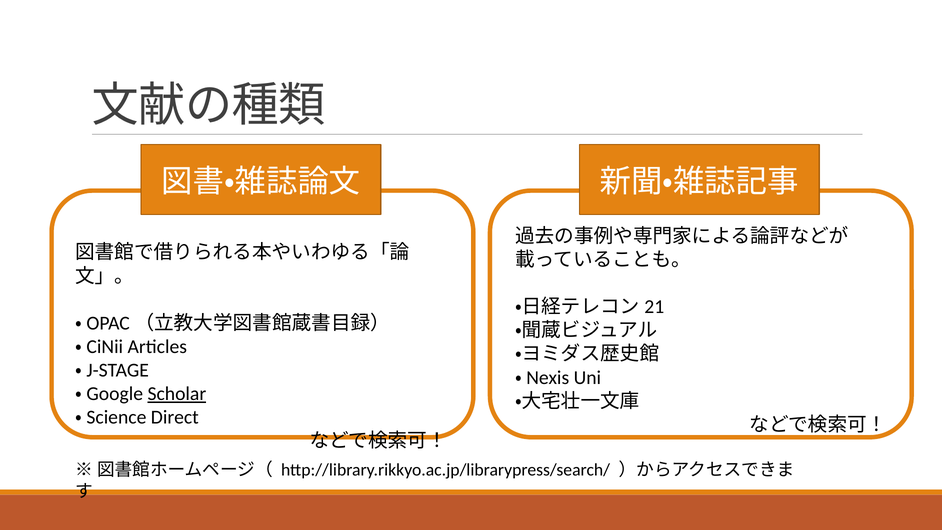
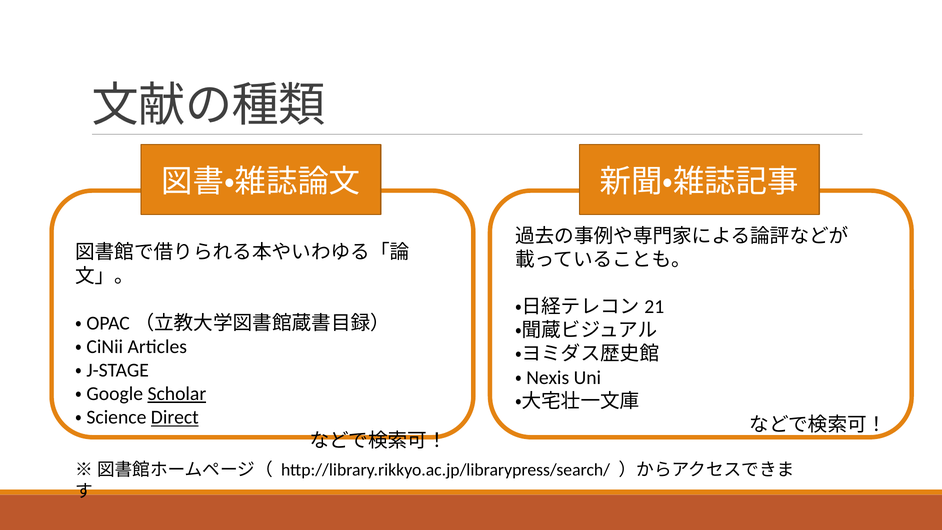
Direct underline: none -> present
